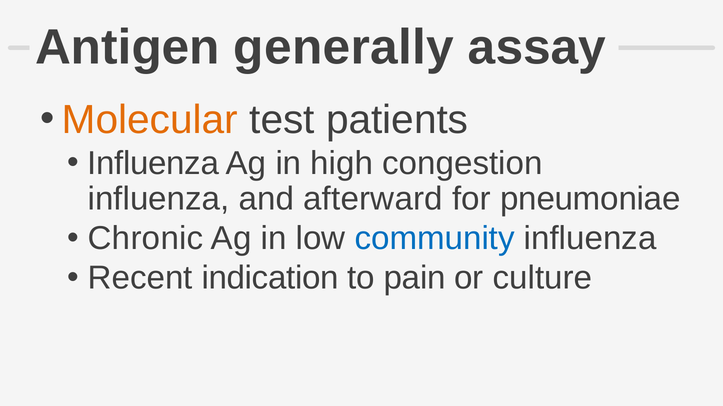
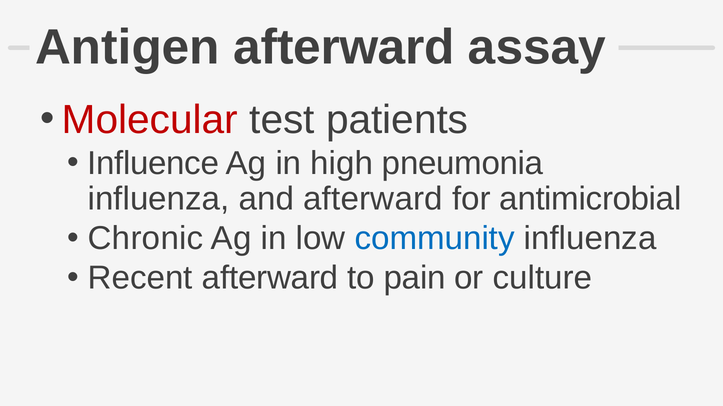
Antigen generally: generally -> afterward
Molecular colour: orange -> red
Influenza at (153, 164): Influenza -> Influence
congestion: congestion -> pneumonia
pneumoniae: pneumoniae -> antimicrobial
Recent indication: indication -> afterward
